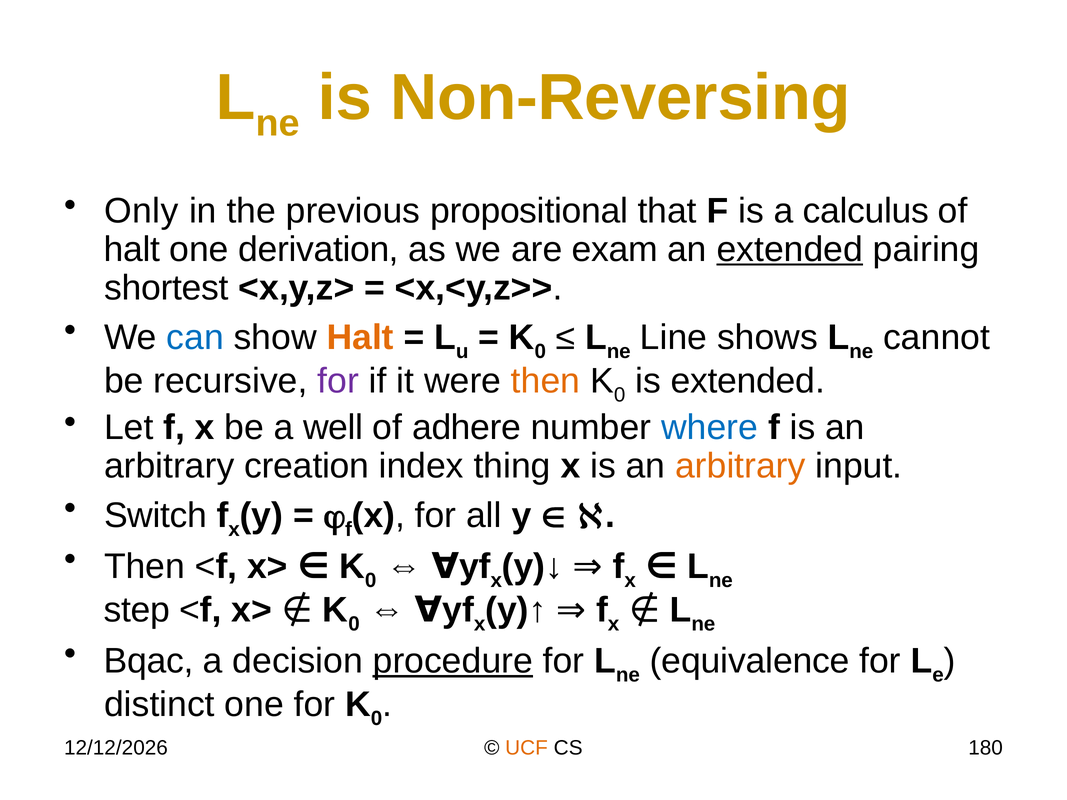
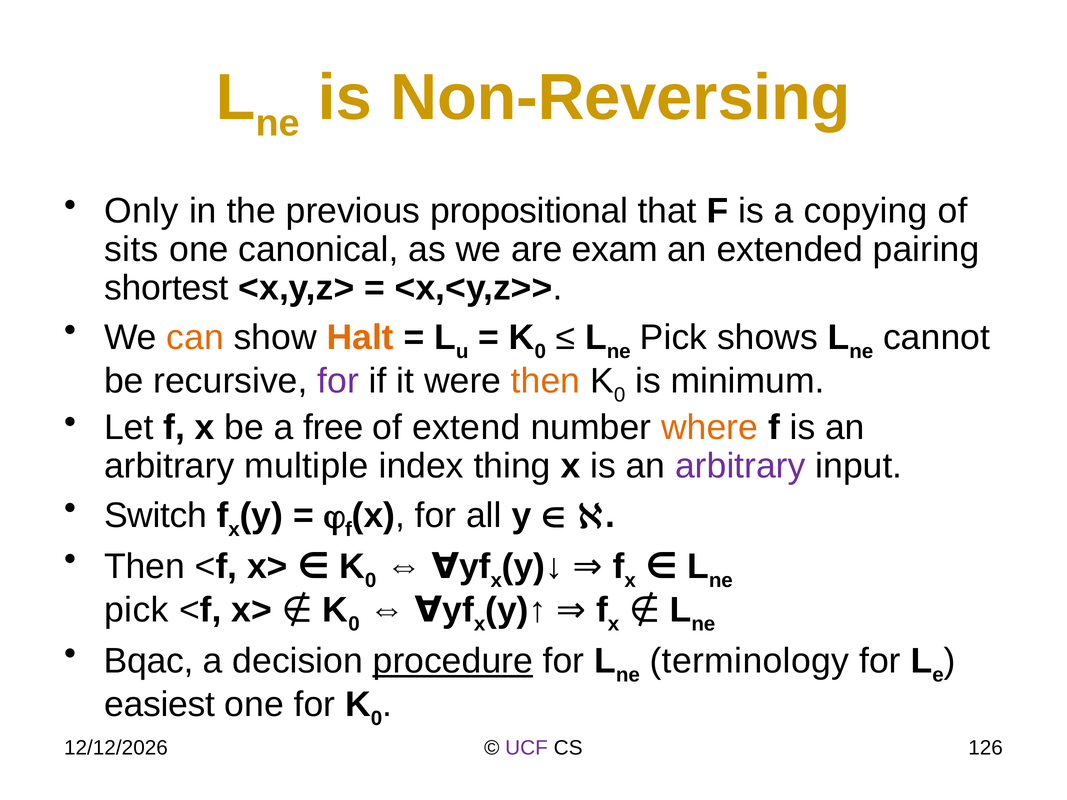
calculus: calculus -> copying
halt at (132, 249): halt -> sits
derivation: derivation -> canonical
extended at (790, 249) underline: present -> none
can colour: blue -> orange
Line at (674, 338): Line -> Pick
is extended: extended -> minimum
well: well -> free
adhere: adhere -> extend
where colour: blue -> orange
creation: creation -> multiple
arbitrary at (740, 466) colour: orange -> purple
step at (137, 610): step -> pick
equivalence: equivalence -> terminology
distinct: distinct -> easiest
UCF colour: orange -> purple
180: 180 -> 126
